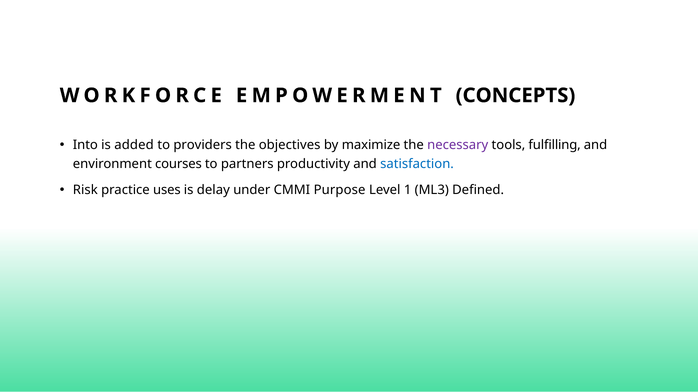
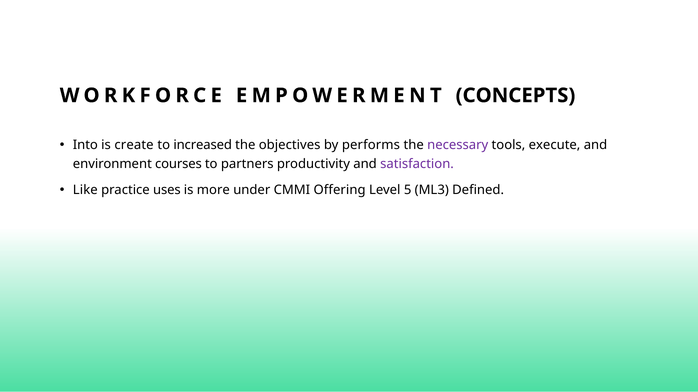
added: added -> create
providers: providers -> increased
maximize: maximize -> performs
fulfilling: fulfilling -> execute
satisfaction colour: blue -> purple
Risk: Risk -> Like
delay: delay -> more
Purpose: Purpose -> Offering
1: 1 -> 5
